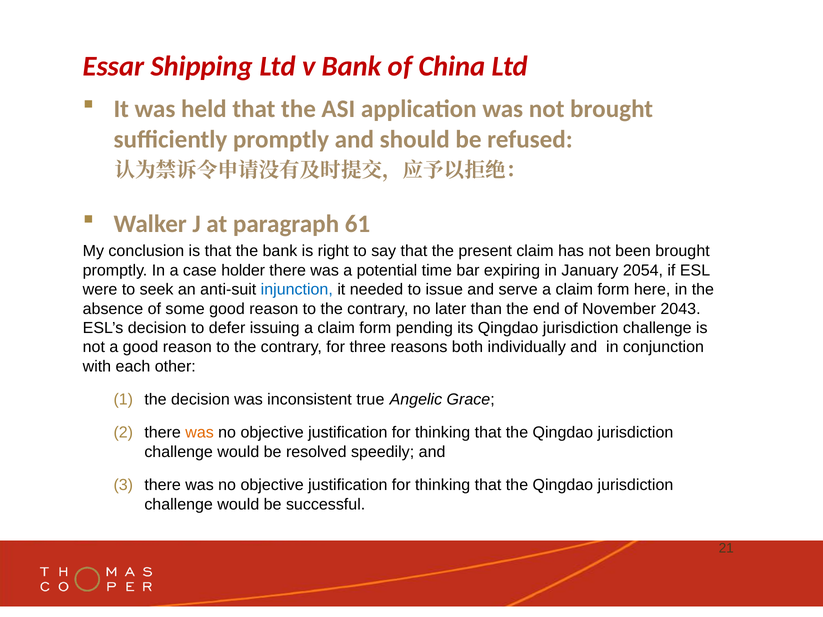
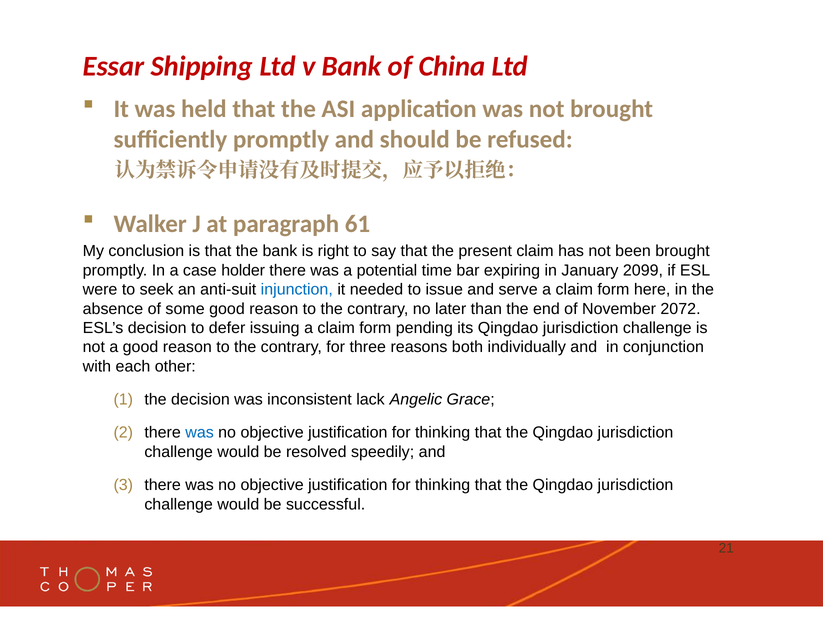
2054: 2054 -> 2099
2043: 2043 -> 2072
true: true -> lack
was at (200, 433) colour: orange -> blue
